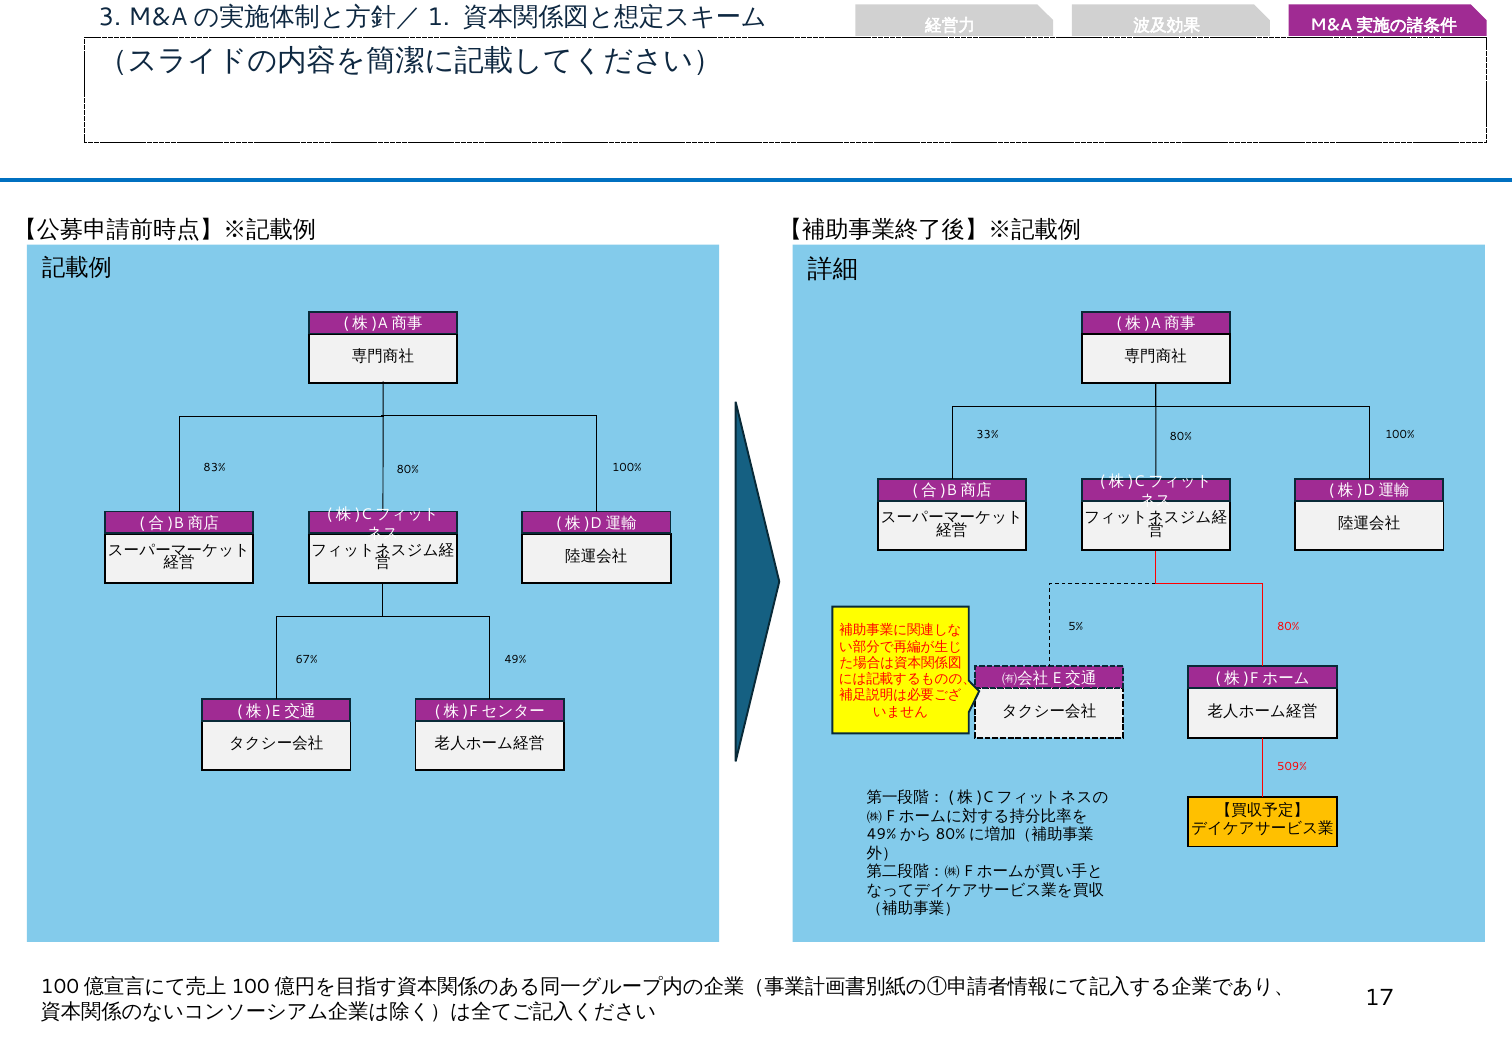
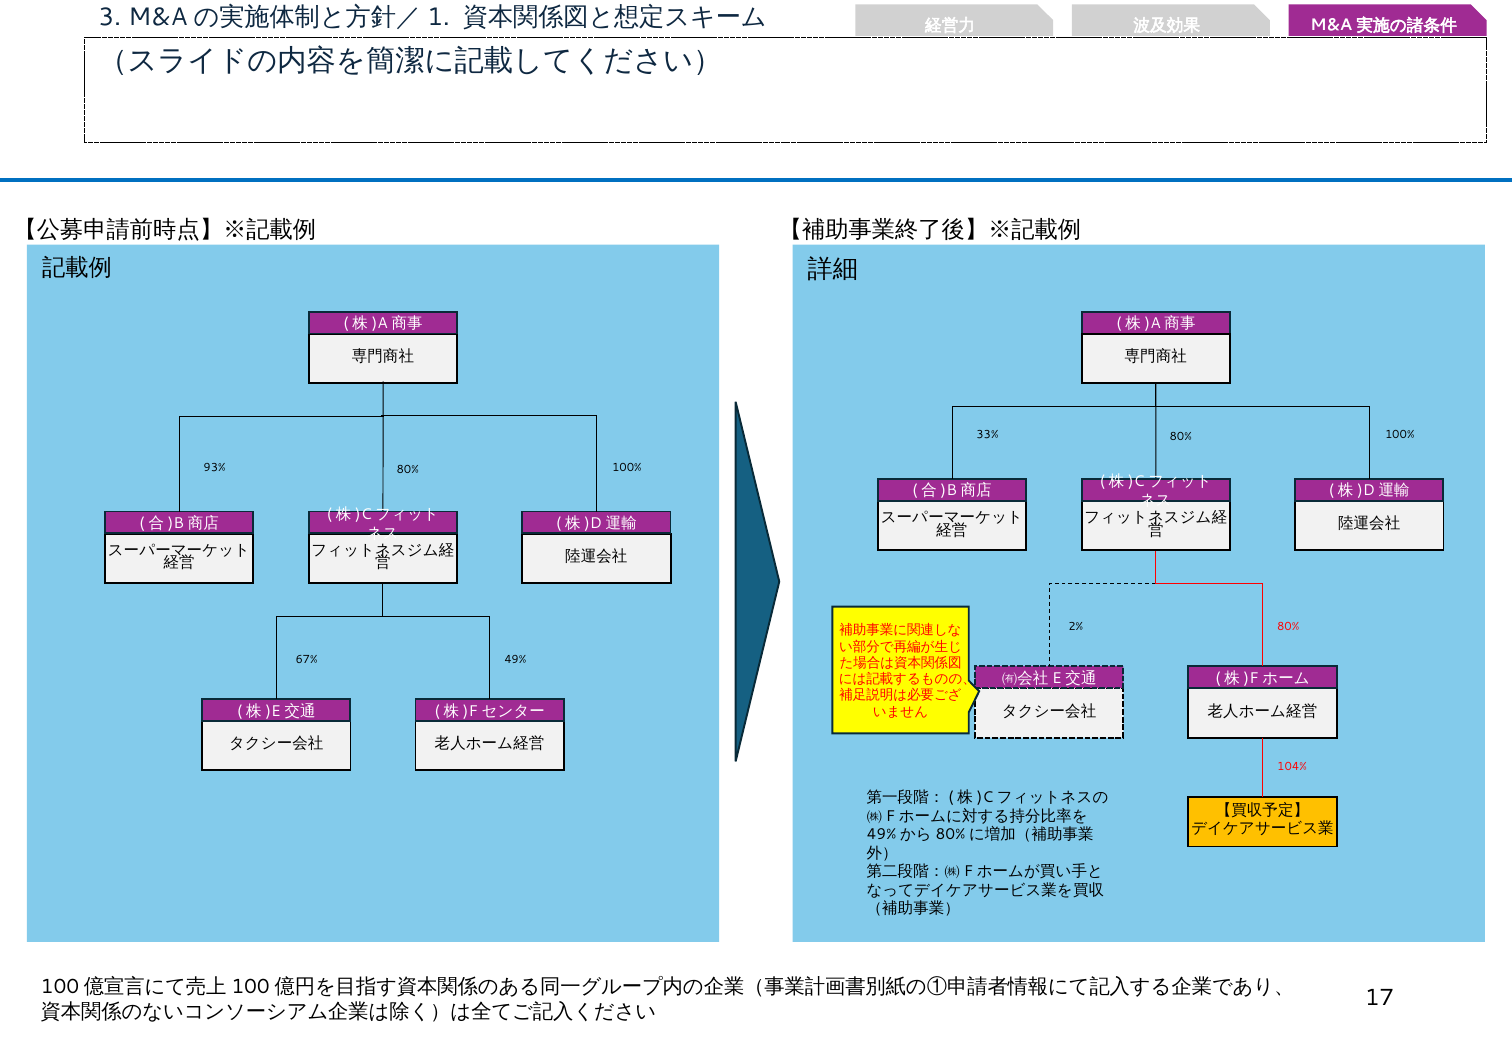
83%: 83% -> 93%
5%: 5% -> 2%
509%: 509% -> 104%
